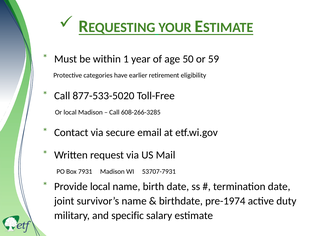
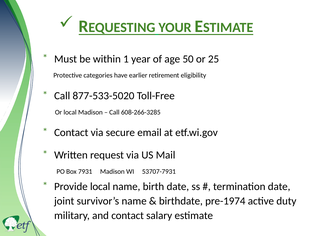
59: 59 -> 25
and specific: specific -> contact
